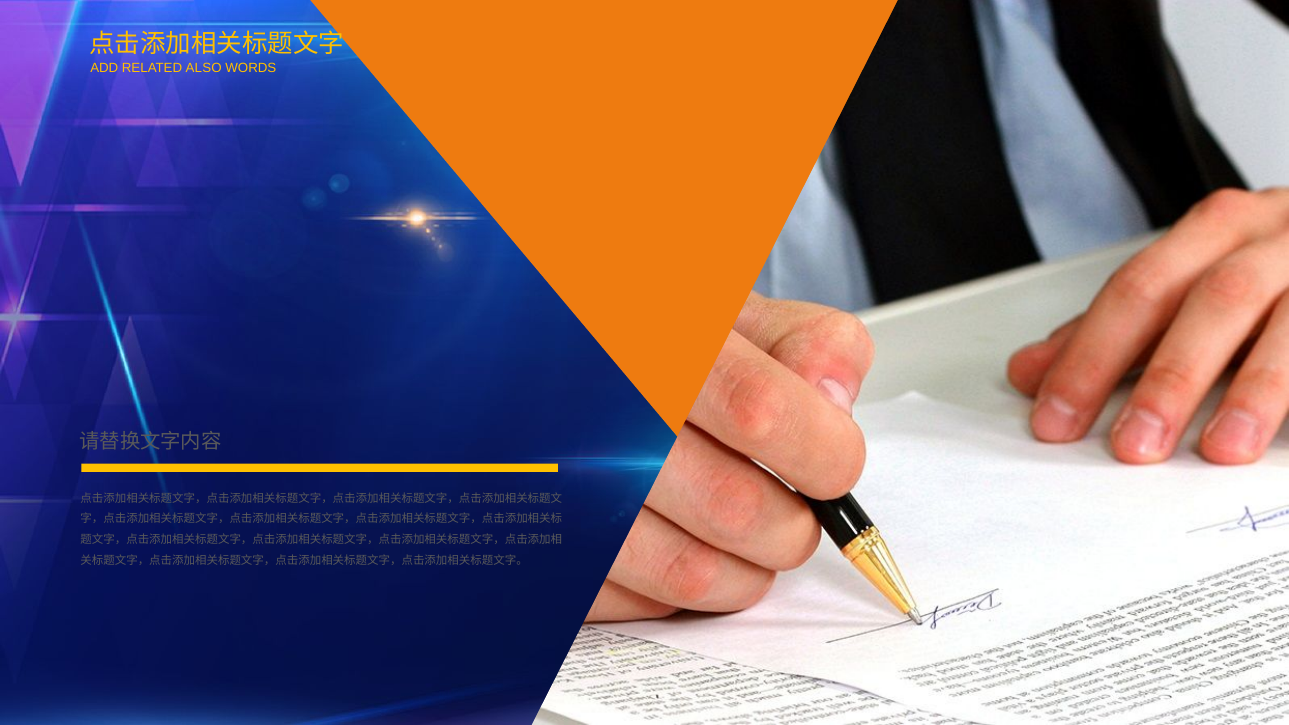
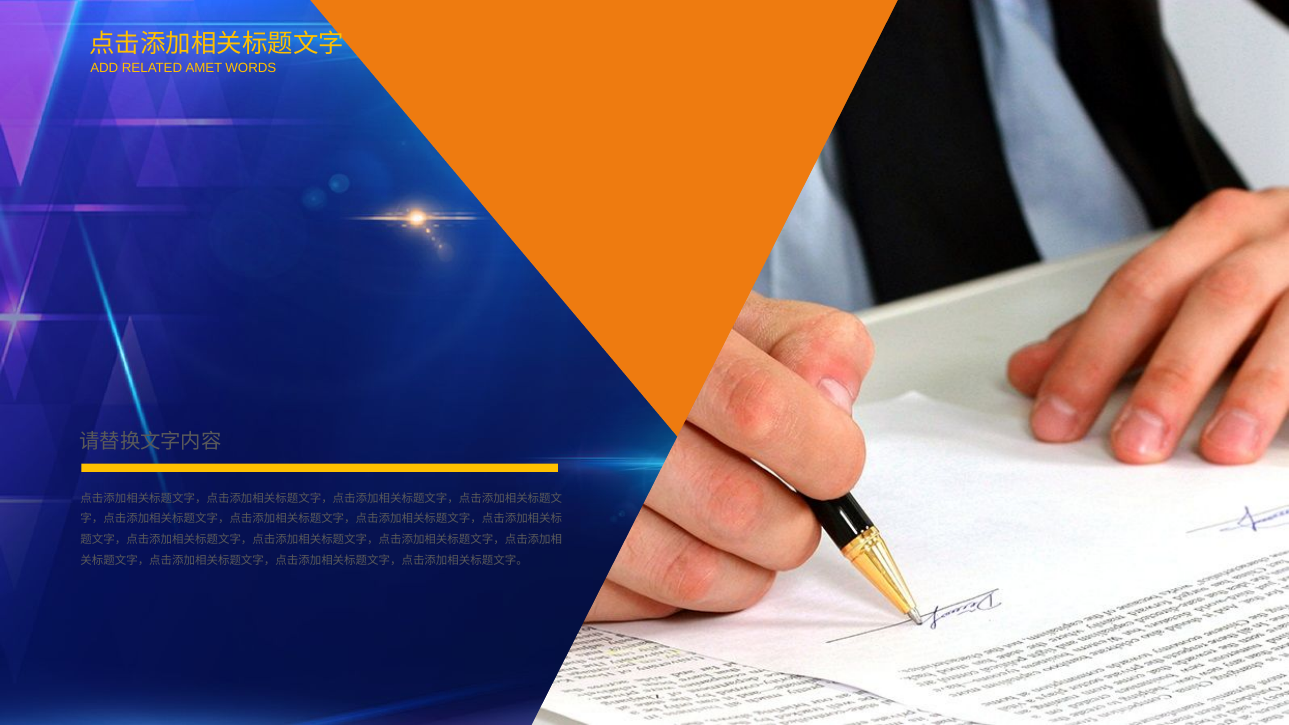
ALSO: ALSO -> AMET
